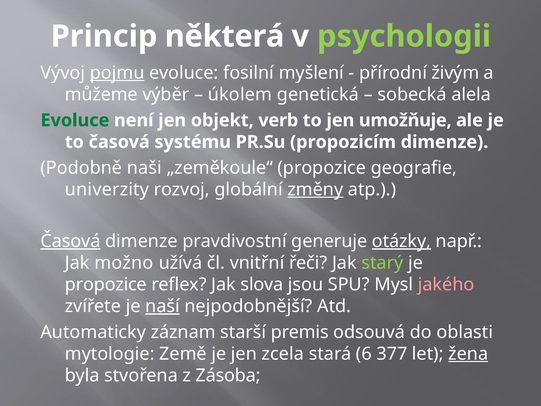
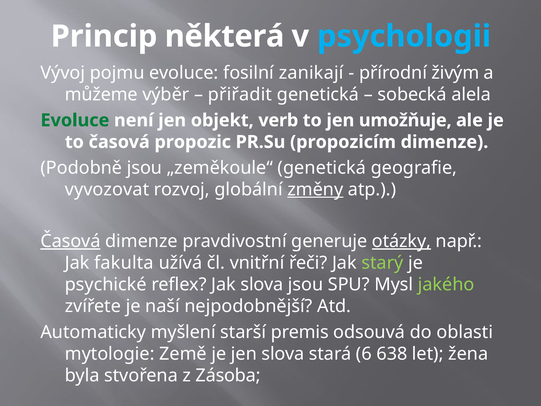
psychologii colour: light green -> light blue
pojmu underline: present -> none
myšlení: myšlení -> zanikají
úkolem: úkolem -> přiřadit
systému: systému -> propozic
Podobně naši: naši -> jsou
„zeměkoule“ propozice: propozice -> genetická
univerzity: univerzity -> vyvozovat
možno: možno -> fakulta
propozice at (106, 284): propozice -> psychické
jakého colour: pink -> light green
naší underline: present -> none
záznam: záznam -> myšlení
jen zcela: zcela -> slova
377: 377 -> 638
žena underline: present -> none
